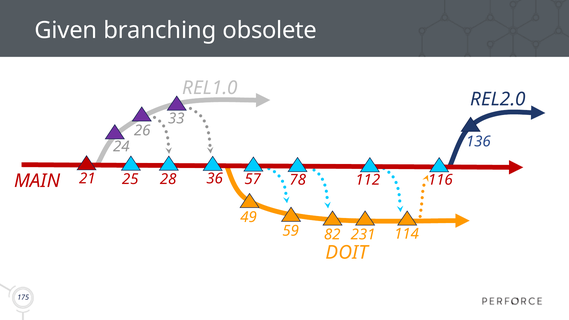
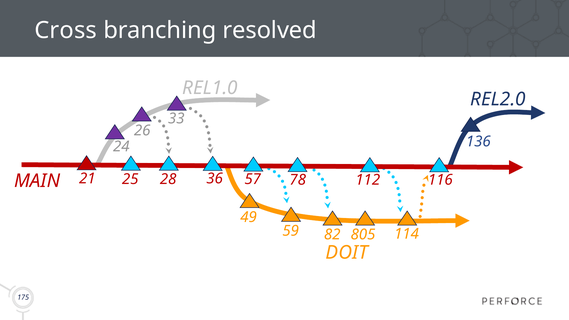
Given: Given -> Cross
obsolete: obsolete -> resolved
231: 231 -> 805
